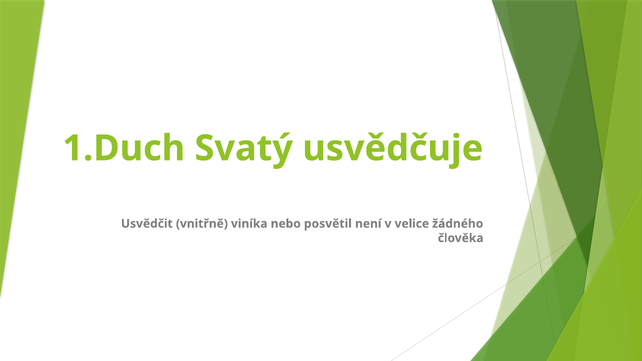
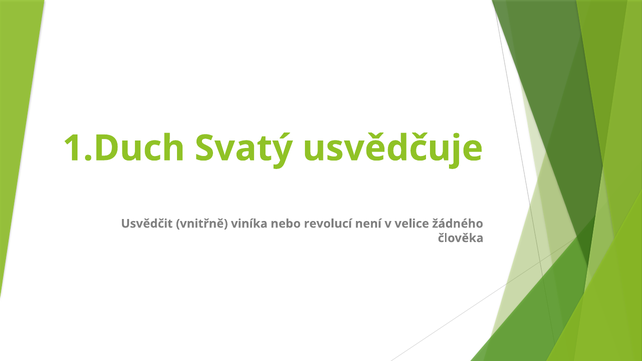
posvětil: posvětil -> revolucí
